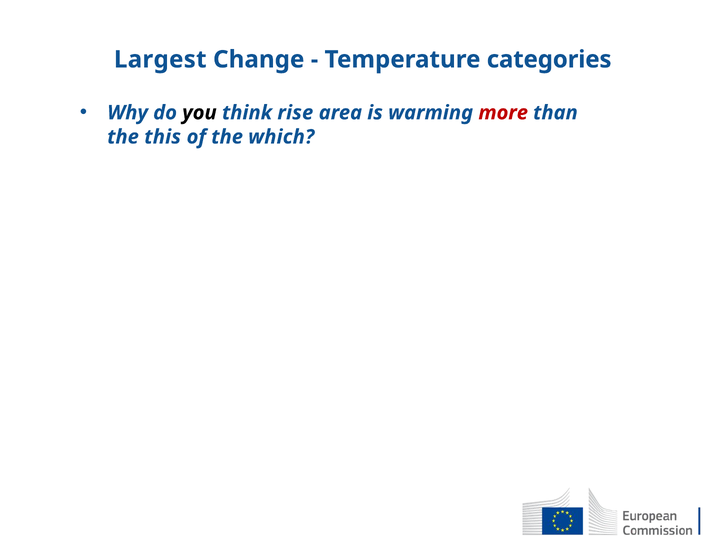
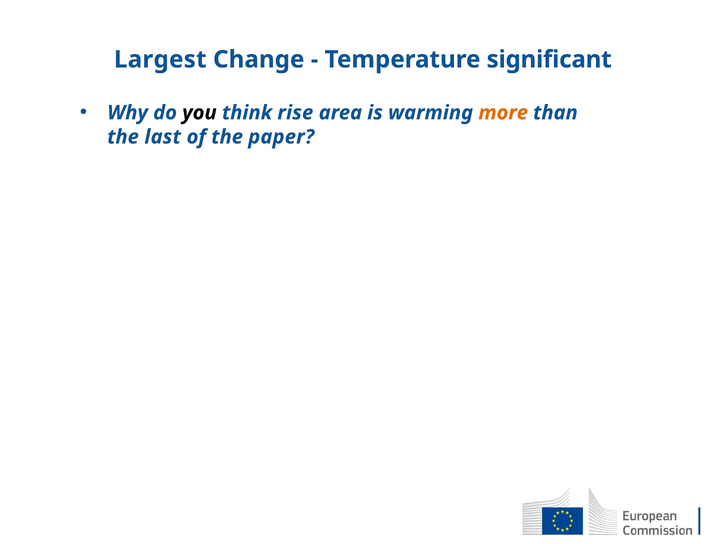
categories: categories -> significant
more colour: red -> orange
this: this -> last
which: which -> paper
